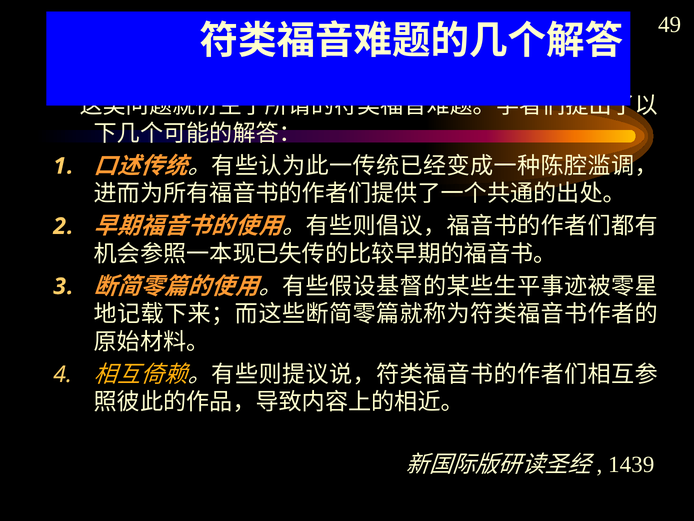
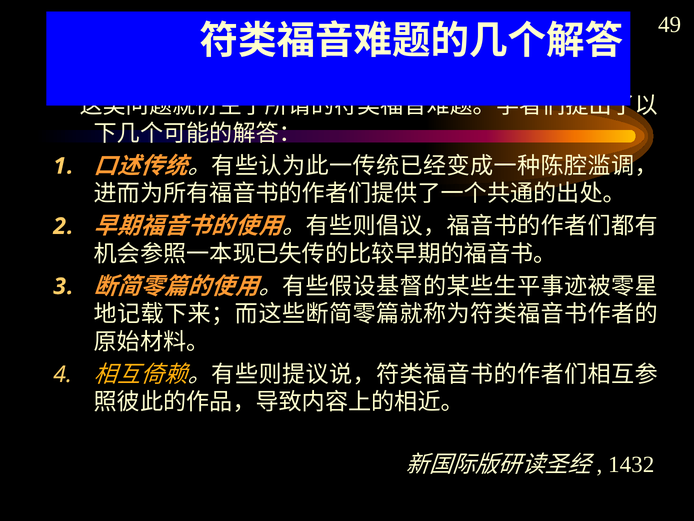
1439: 1439 -> 1432
